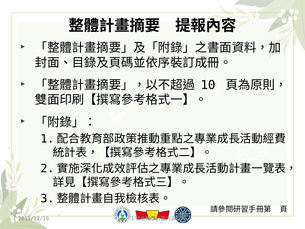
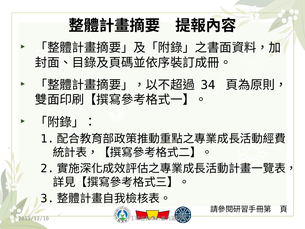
10: 10 -> 34
